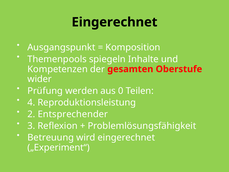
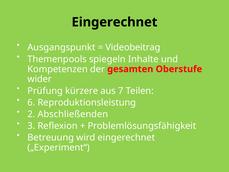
Komposition: Komposition -> Videobeitrag
werden: werden -> kürzere
0: 0 -> 7
4: 4 -> 6
Entsprechender: Entsprechender -> Abschließenden
